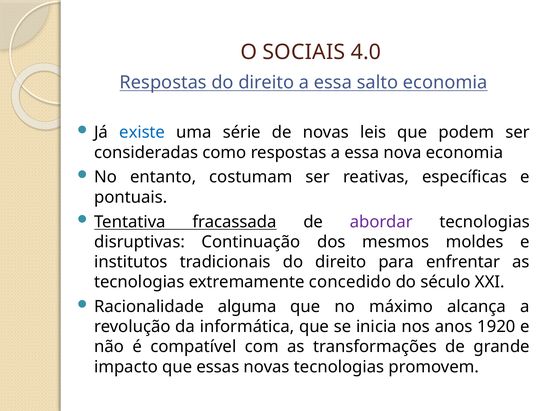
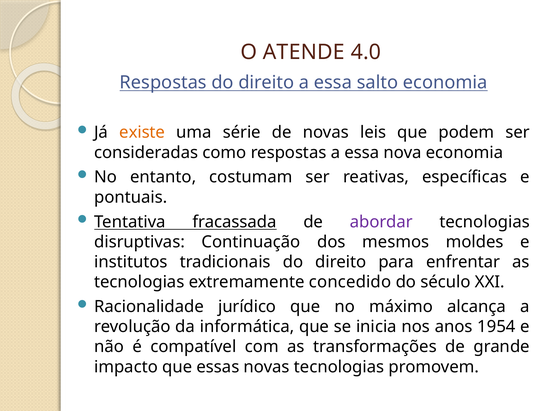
SOCIAIS: SOCIAIS -> ATENDE
existe colour: blue -> orange
alguma: alguma -> jurídico
1920: 1920 -> 1954
